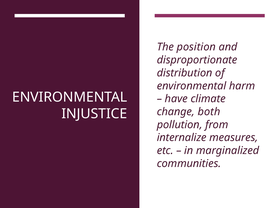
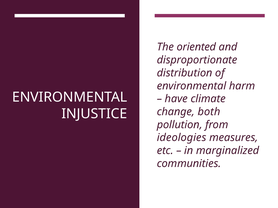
position: position -> oriented
internalize: internalize -> ideologies
